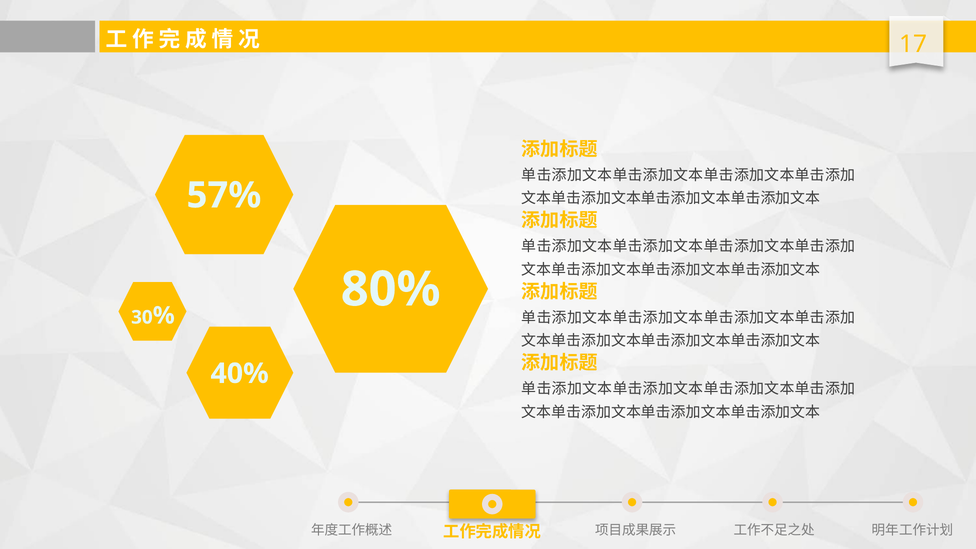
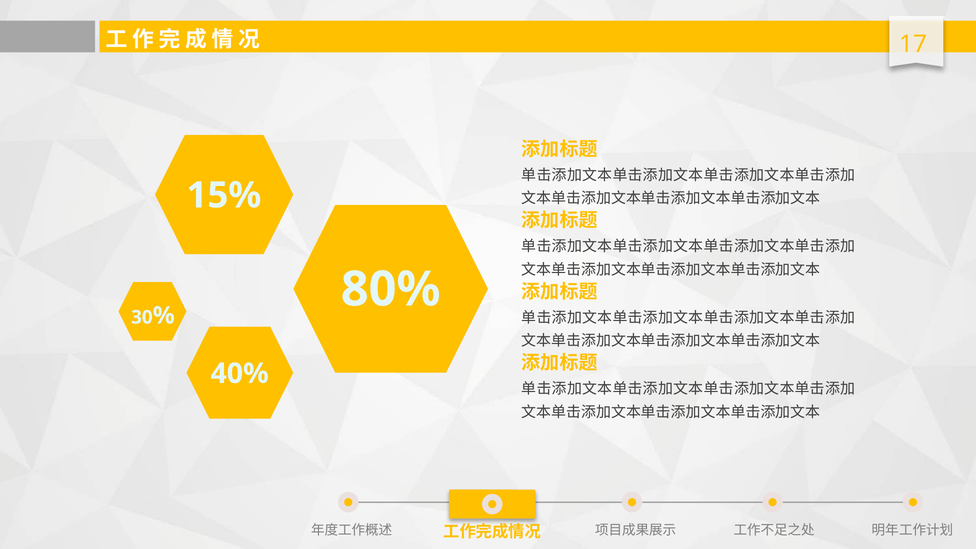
57%: 57% -> 15%
